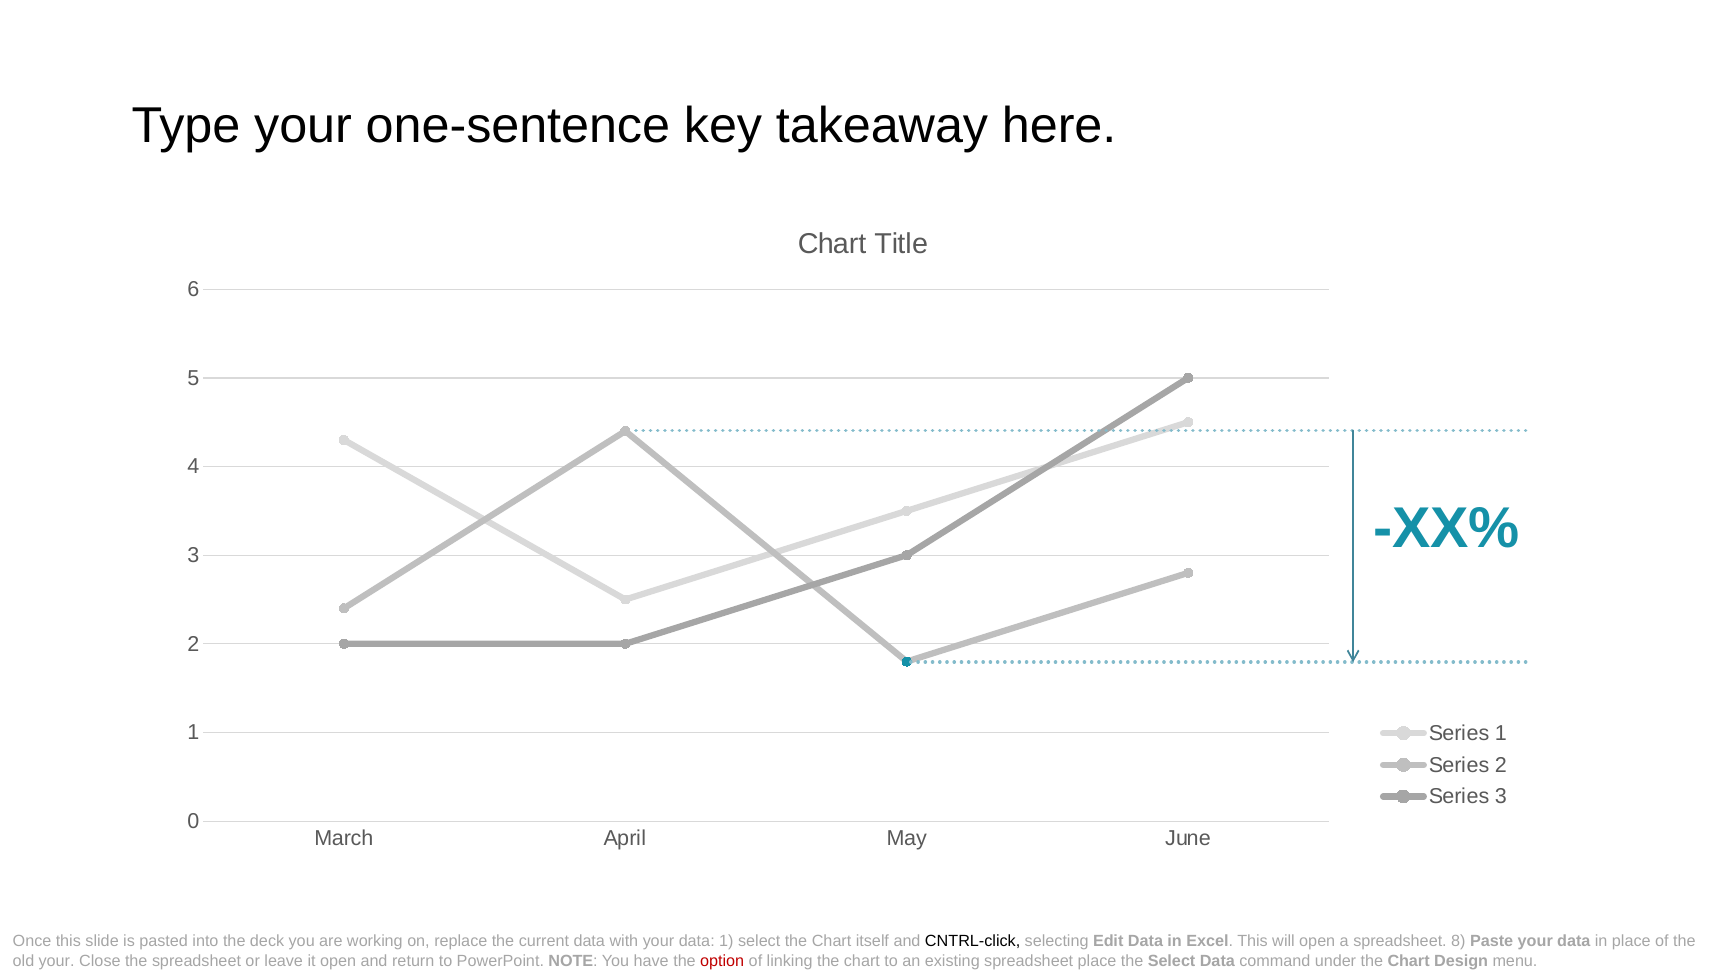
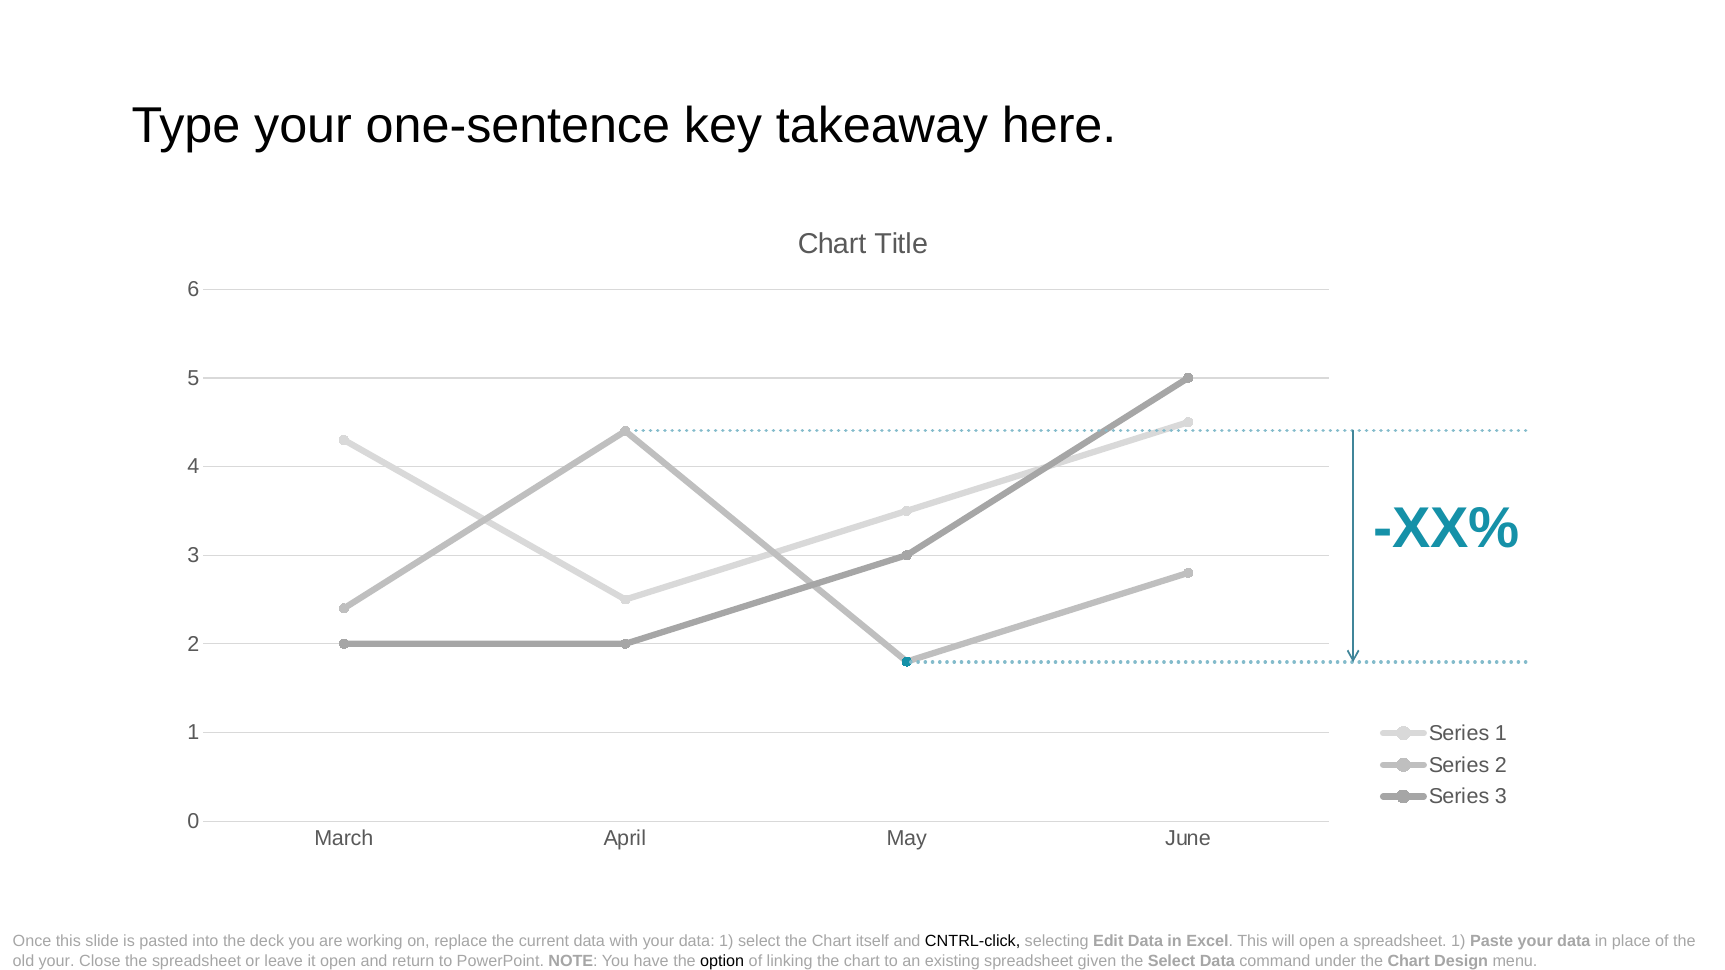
spreadsheet 8: 8 -> 1
option colour: red -> black
spreadsheet place: place -> given
